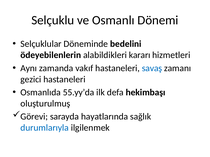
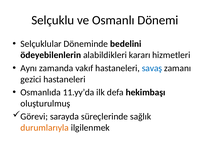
55.yy’da: 55.yy’da -> 11.yy’da
hayatlarında: hayatlarında -> süreçlerinde
durumlarıyla colour: blue -> orange
